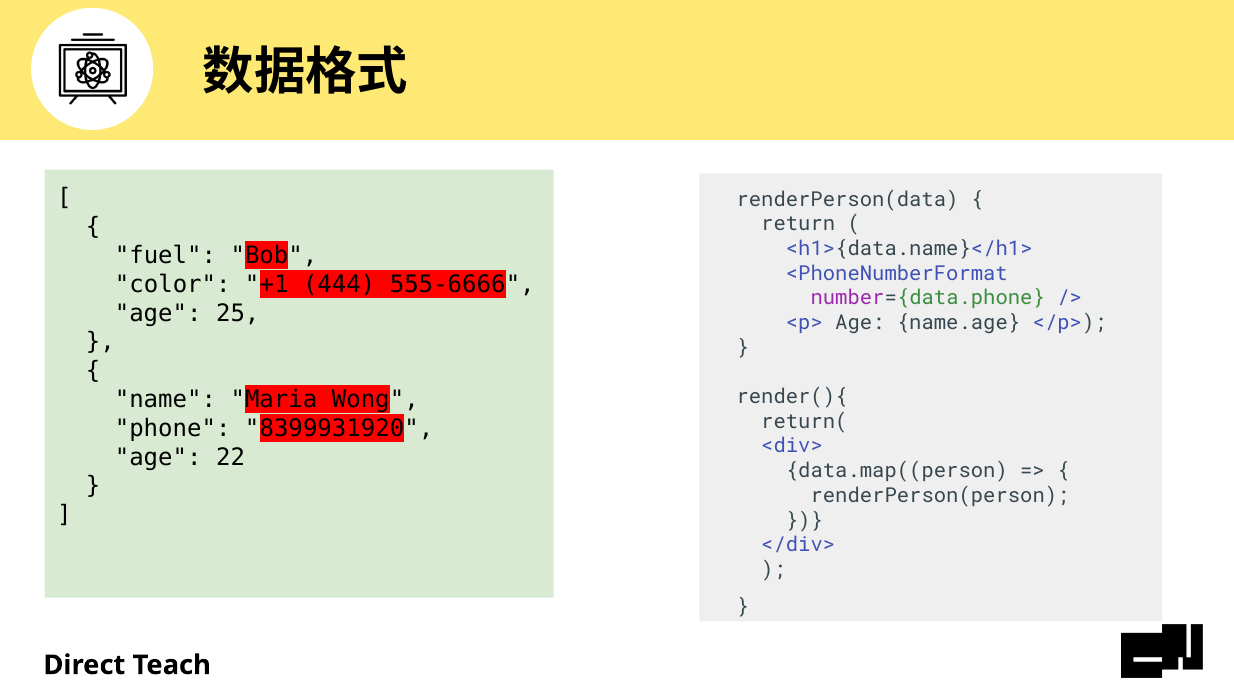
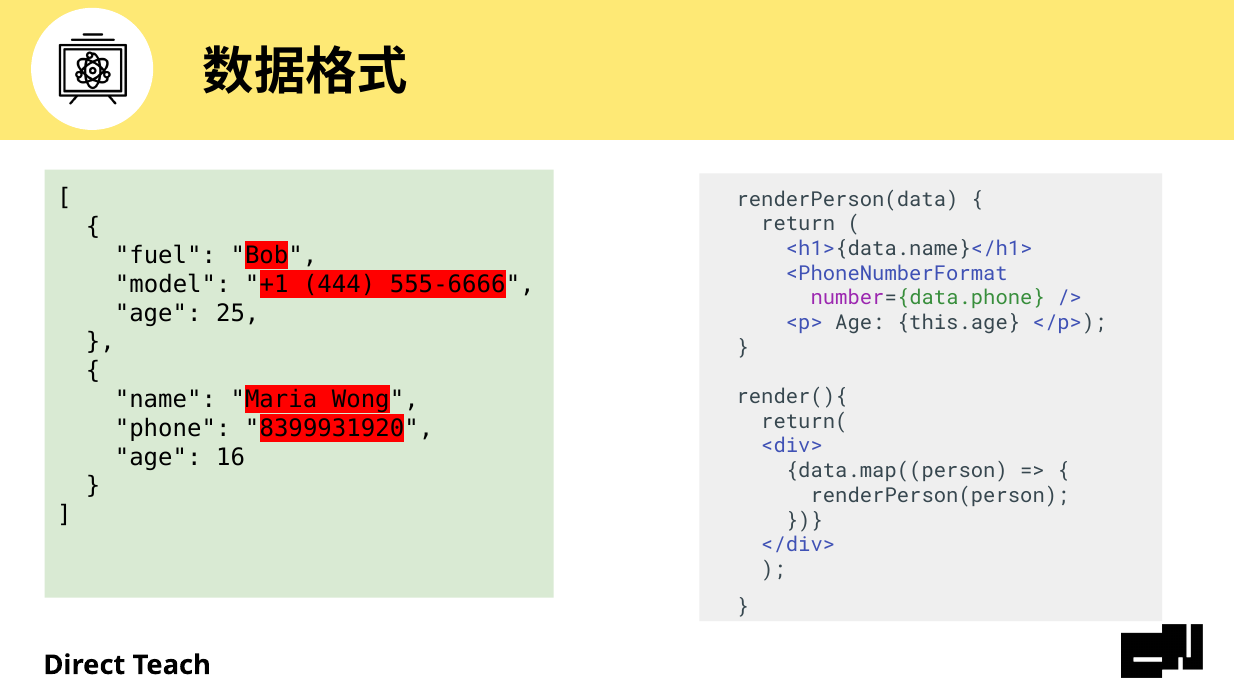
color: color -> model
name.age: name.age -> this.age
22: 22 -> 16
